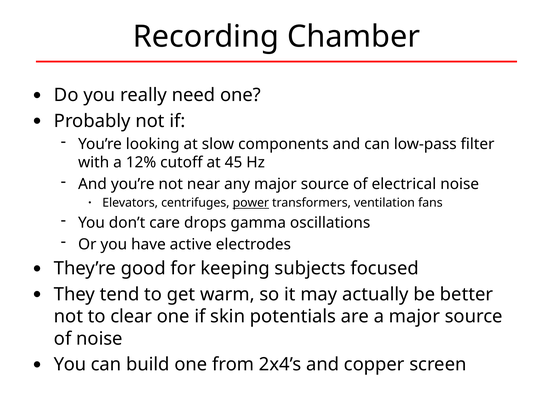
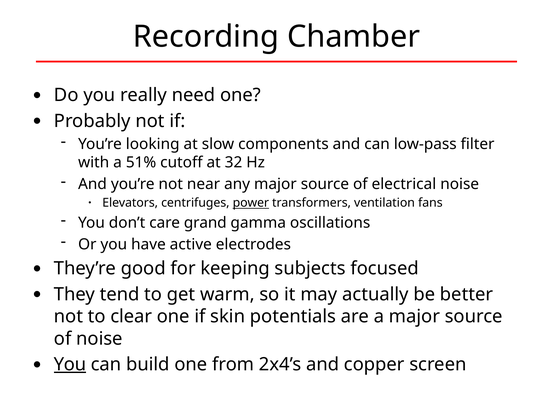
12%: 12% -> 51%
45: 45 -> 32
drops: drops -> grand
You at (70, 364) underline: none -> present
